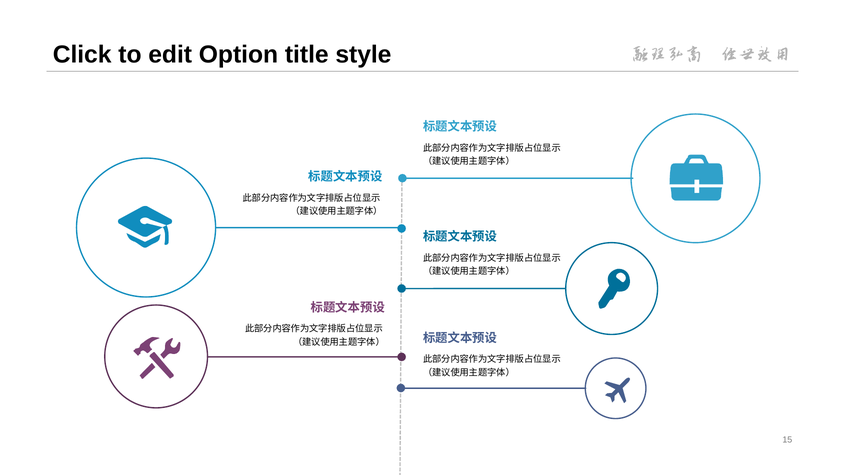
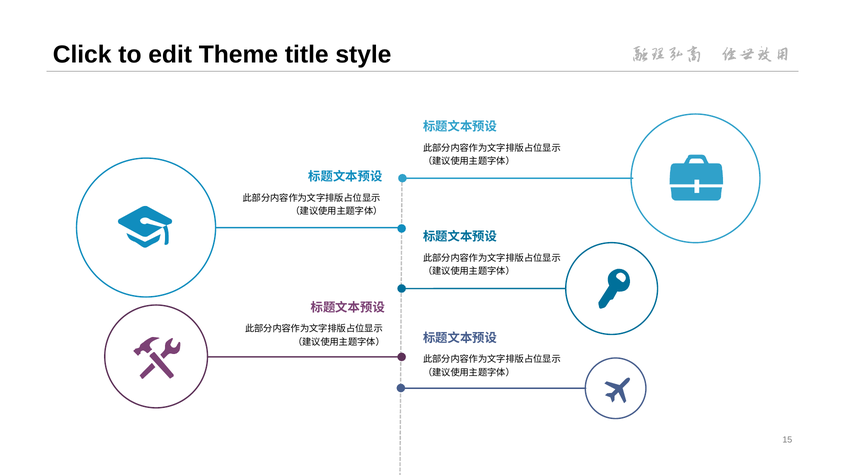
Option: Option -> Theme
